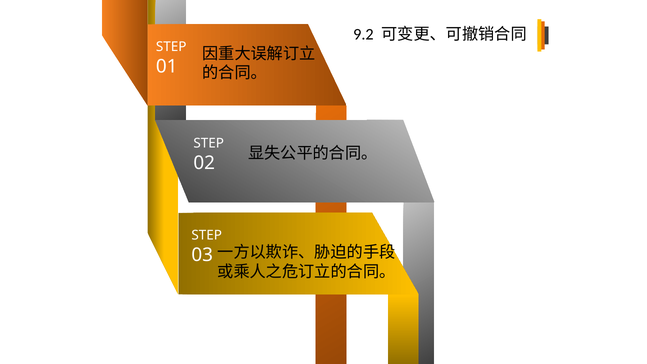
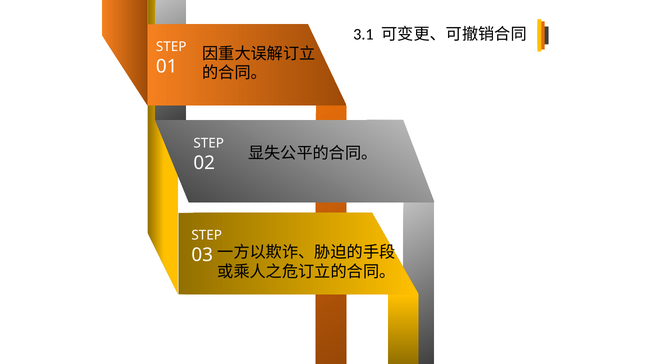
9.2: 9.2 -> 3.1
